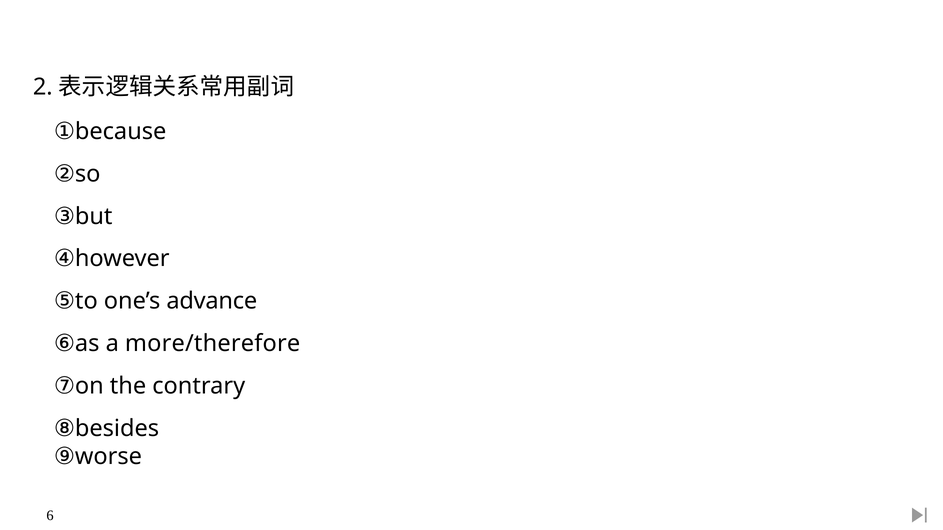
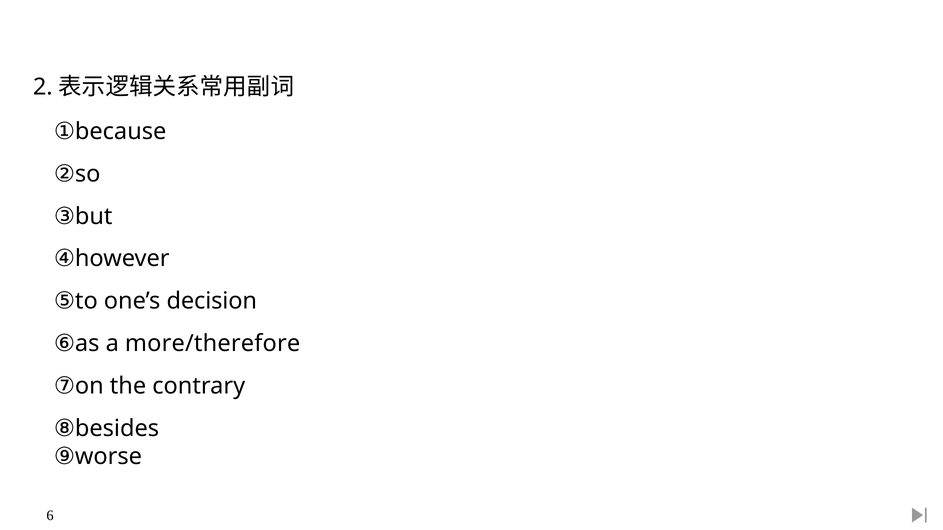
advance: advance -> decision
